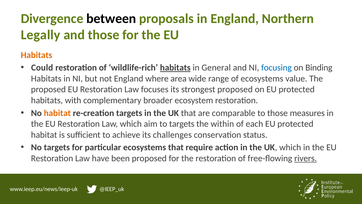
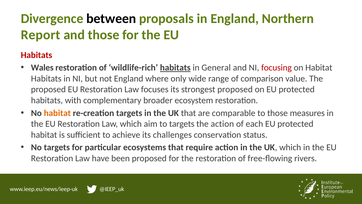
Legally: Legally -> Report
Habitats at (37, 55) colour: orange -> red
Could: Could -> Wales
focusing colour: blue -> red
on Binding: Binding -> Habitat
area: area -> only
of ecosystems: ecosystems -> comparison
the within: within -> action
rivers underline: present -> none
